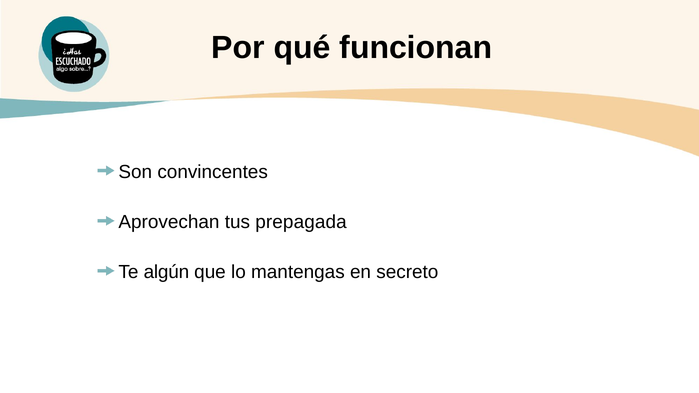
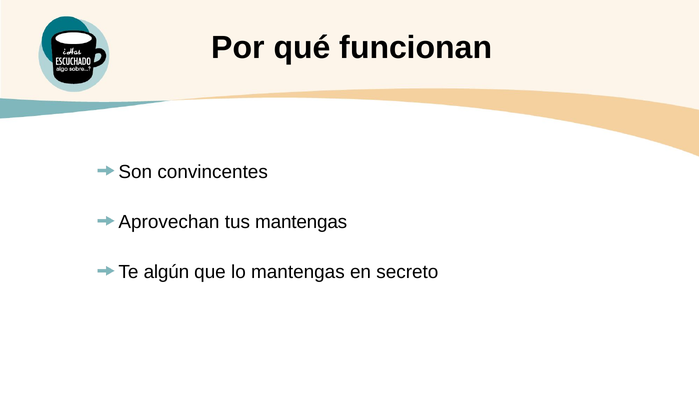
tus prepagada: prepagada -> mantengas
